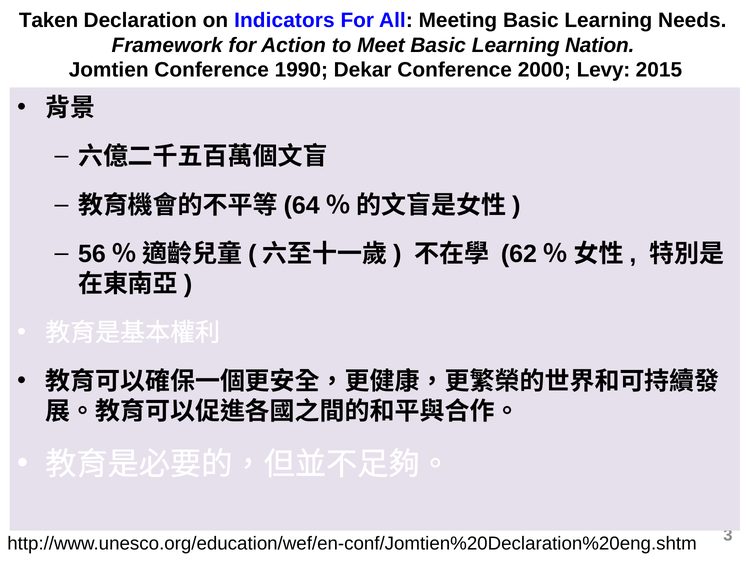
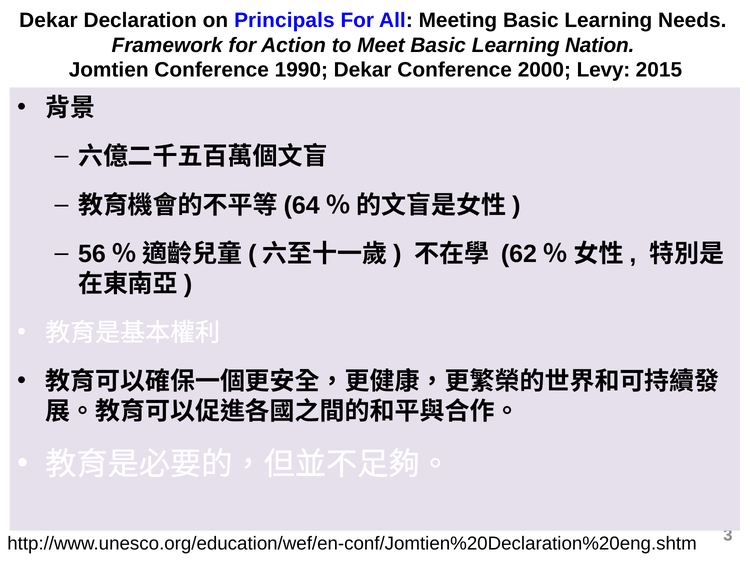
Taken at (49, 20): Taken -> Dekar
Indicators: Indicators -> Principals
